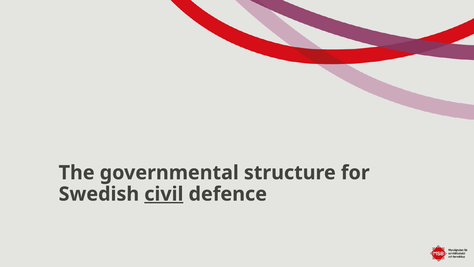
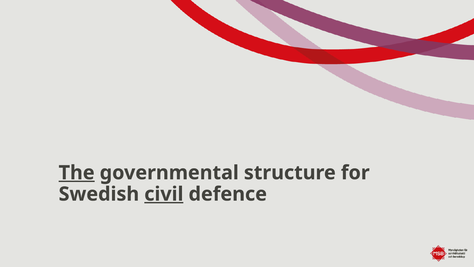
The underline: none -> present
